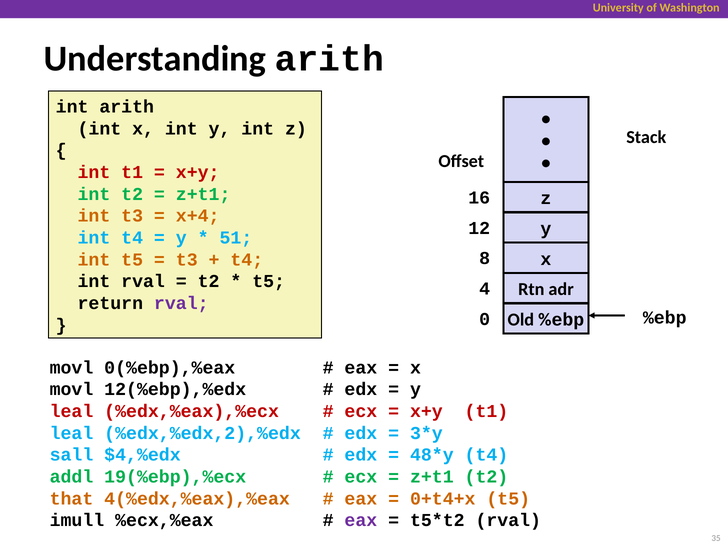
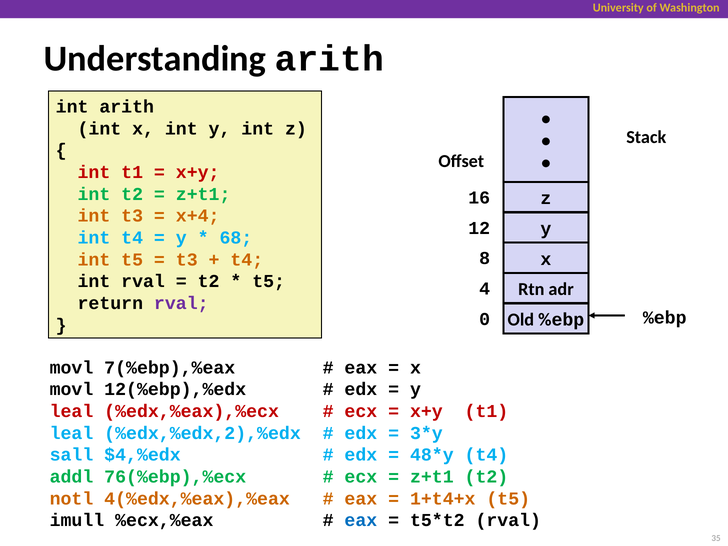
51: 51 -> 68
0(%ebp),%eax: 0(%ebp),%eax -> 7(%ebp),%eax
19(%ebp),%ecx: 19(%ebp),%ecx -> 76(%ebp),%ecx
that: that -> notl
0+t4+x: 0+t4+x -> 1+t4+x
eax at (361, 520) colour: purple -> blue
